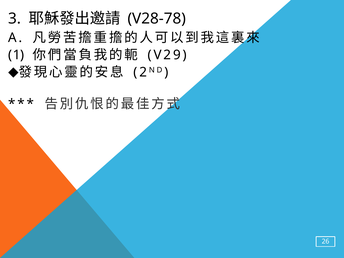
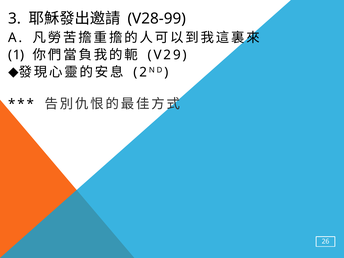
V28-78: V28-78 -> V28-99
